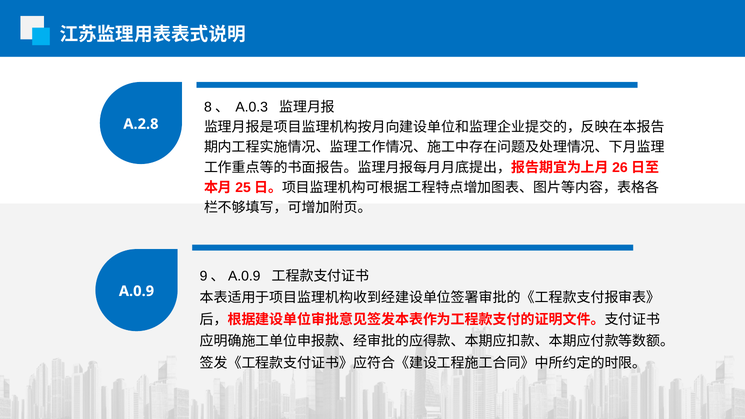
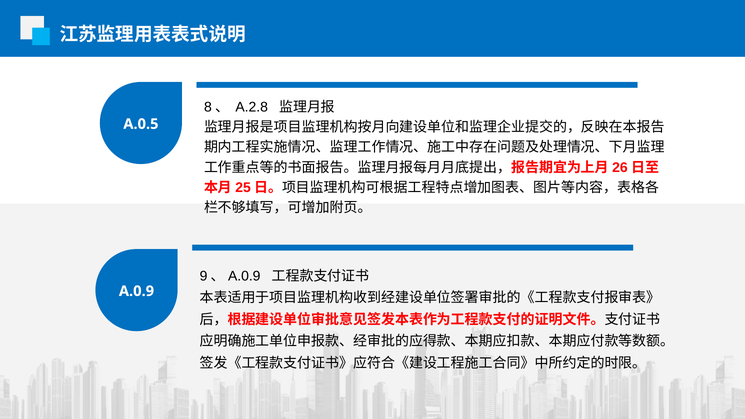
A.0.3: A.0.3 -> A.2.8
A.2.8: A.2.8 -> A.0.5
